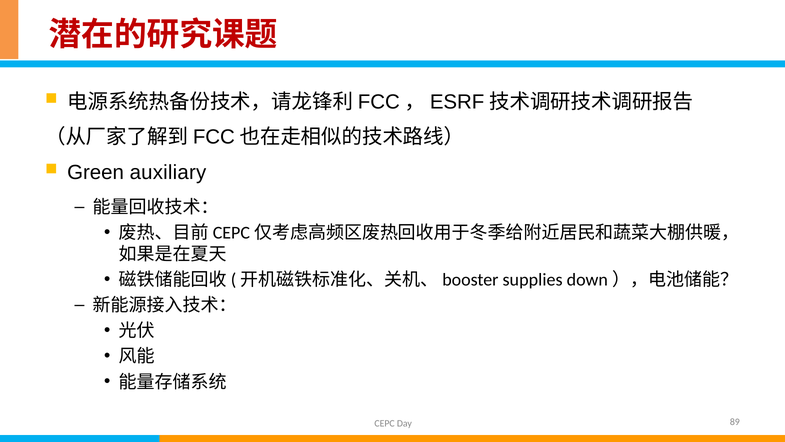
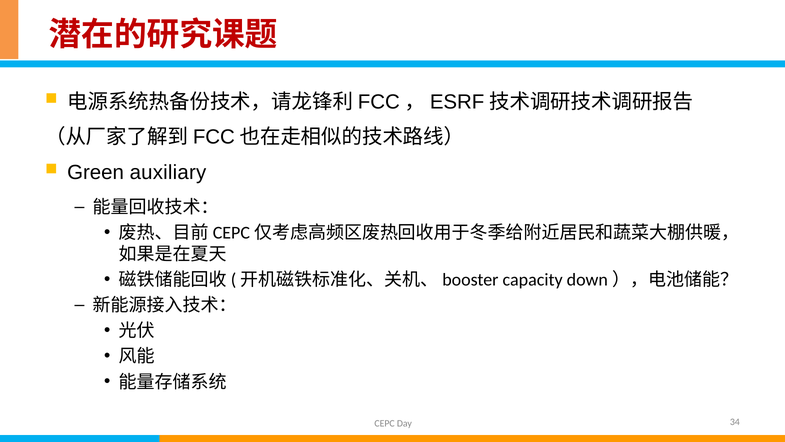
supplies: supplies -> capacity
89: 89 -> 34
